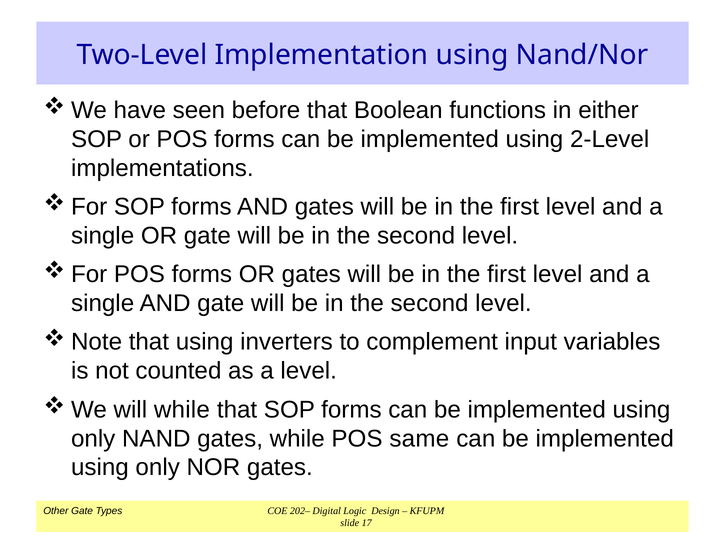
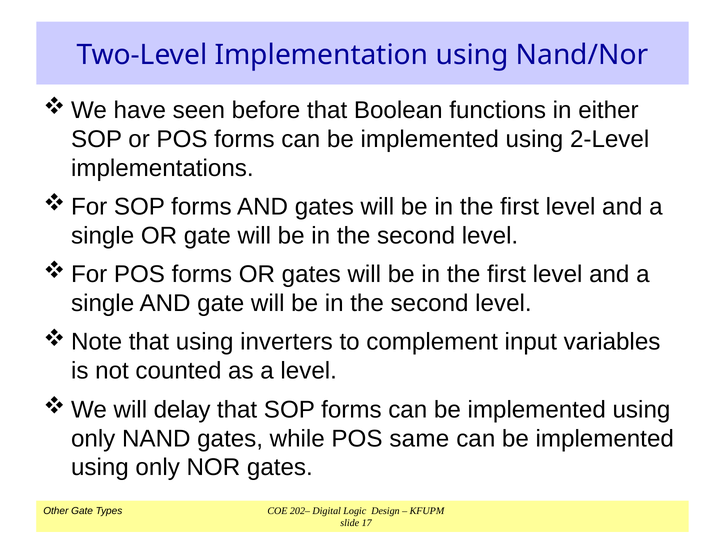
will while: while -> delay
